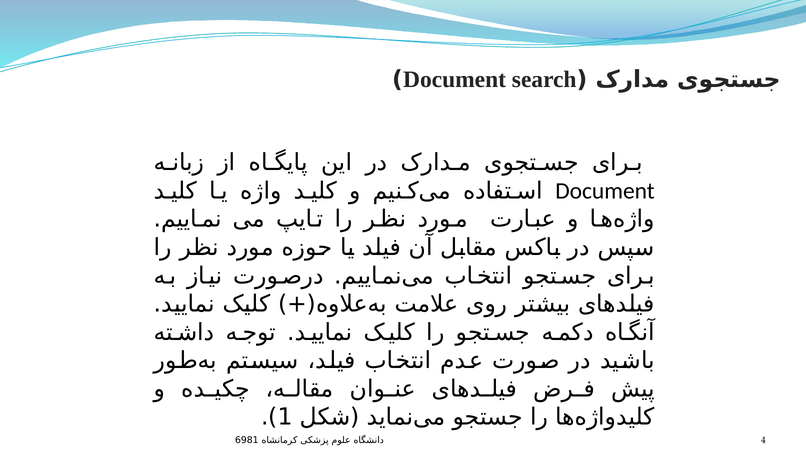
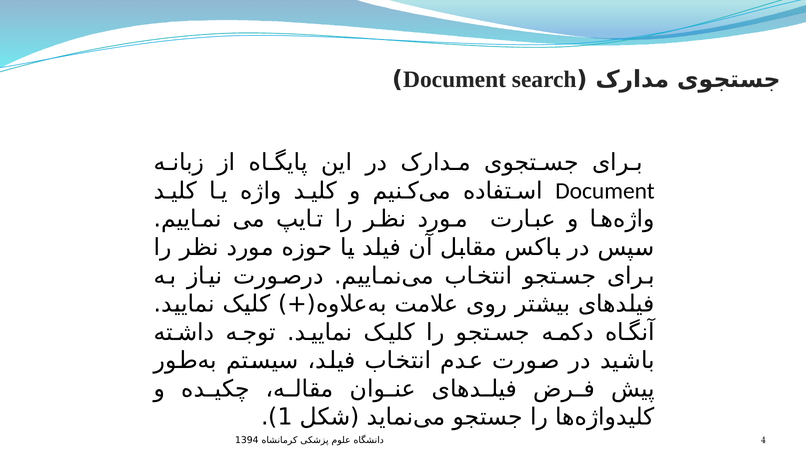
6981: 6981 -> 1394
